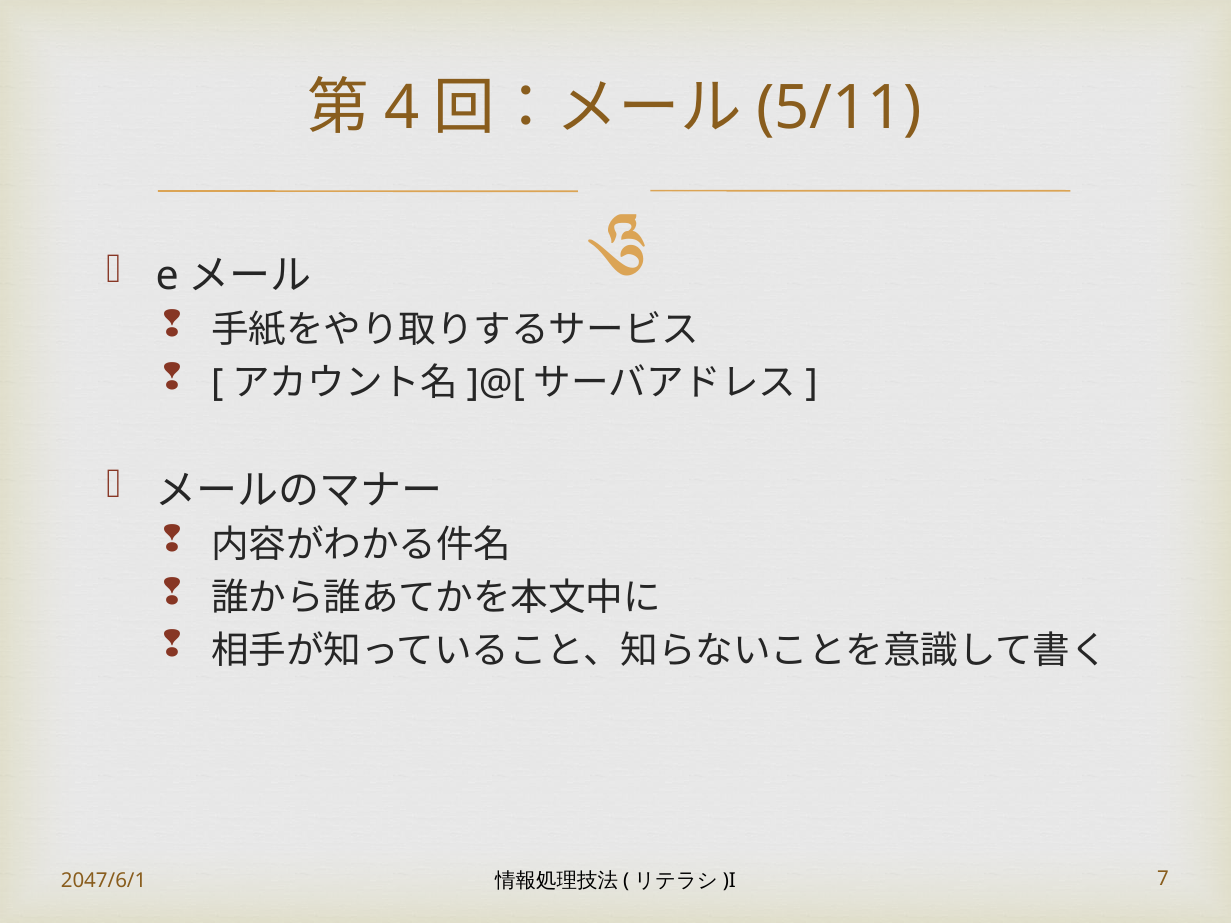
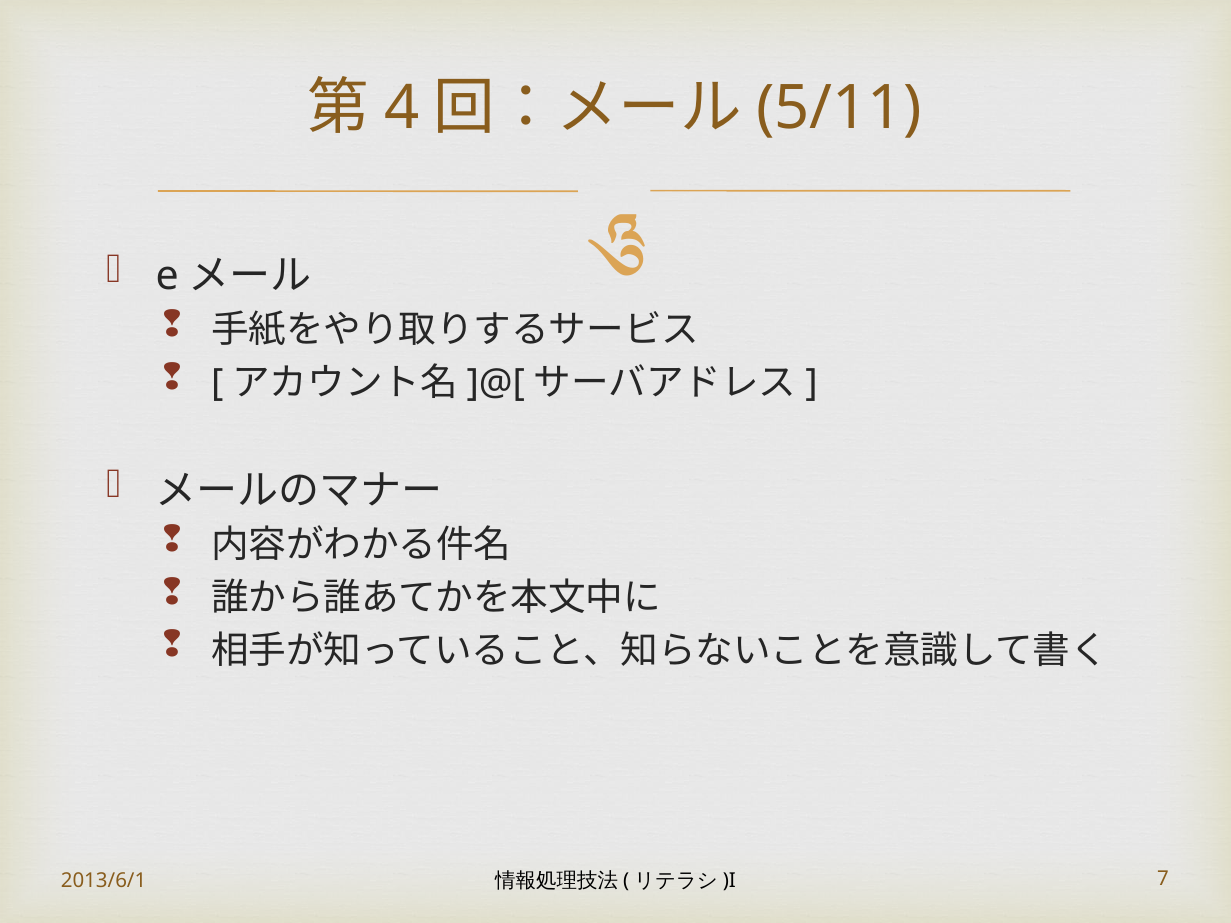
2047/6/1: 2047/6/1 -> 2013/6/1
